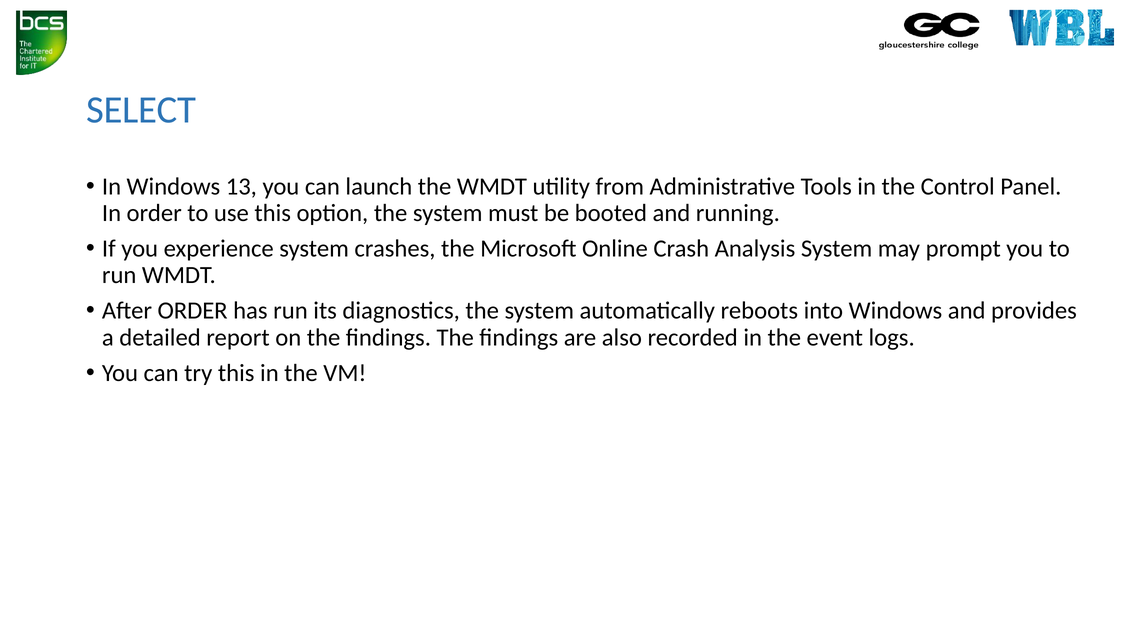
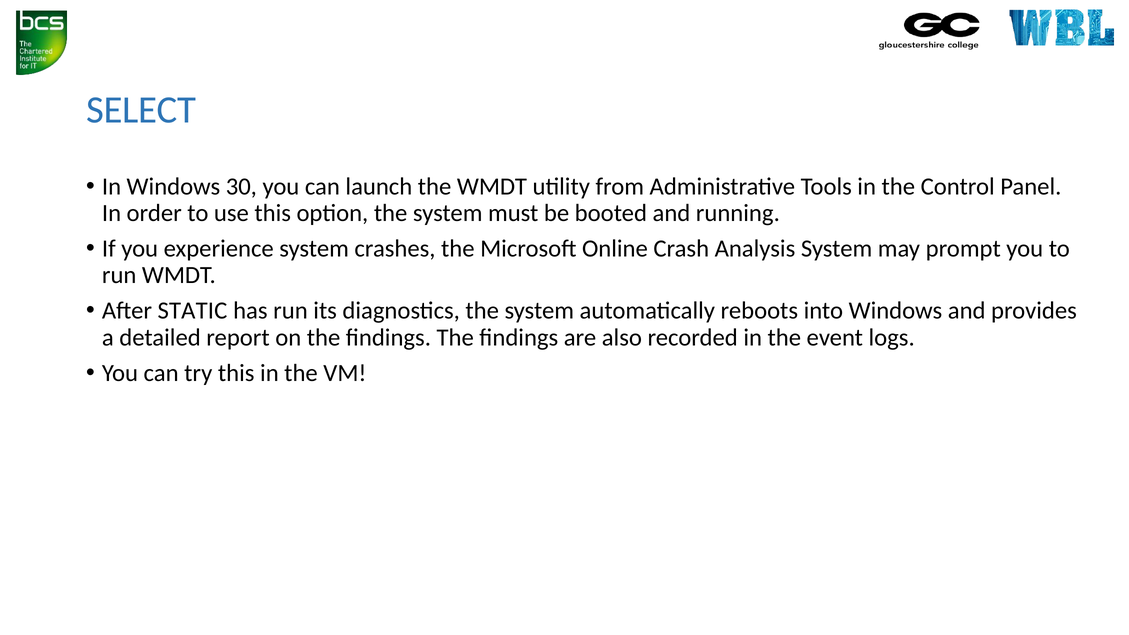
13: 13 -> 30
After ORDER: ORDER -> STATIC
